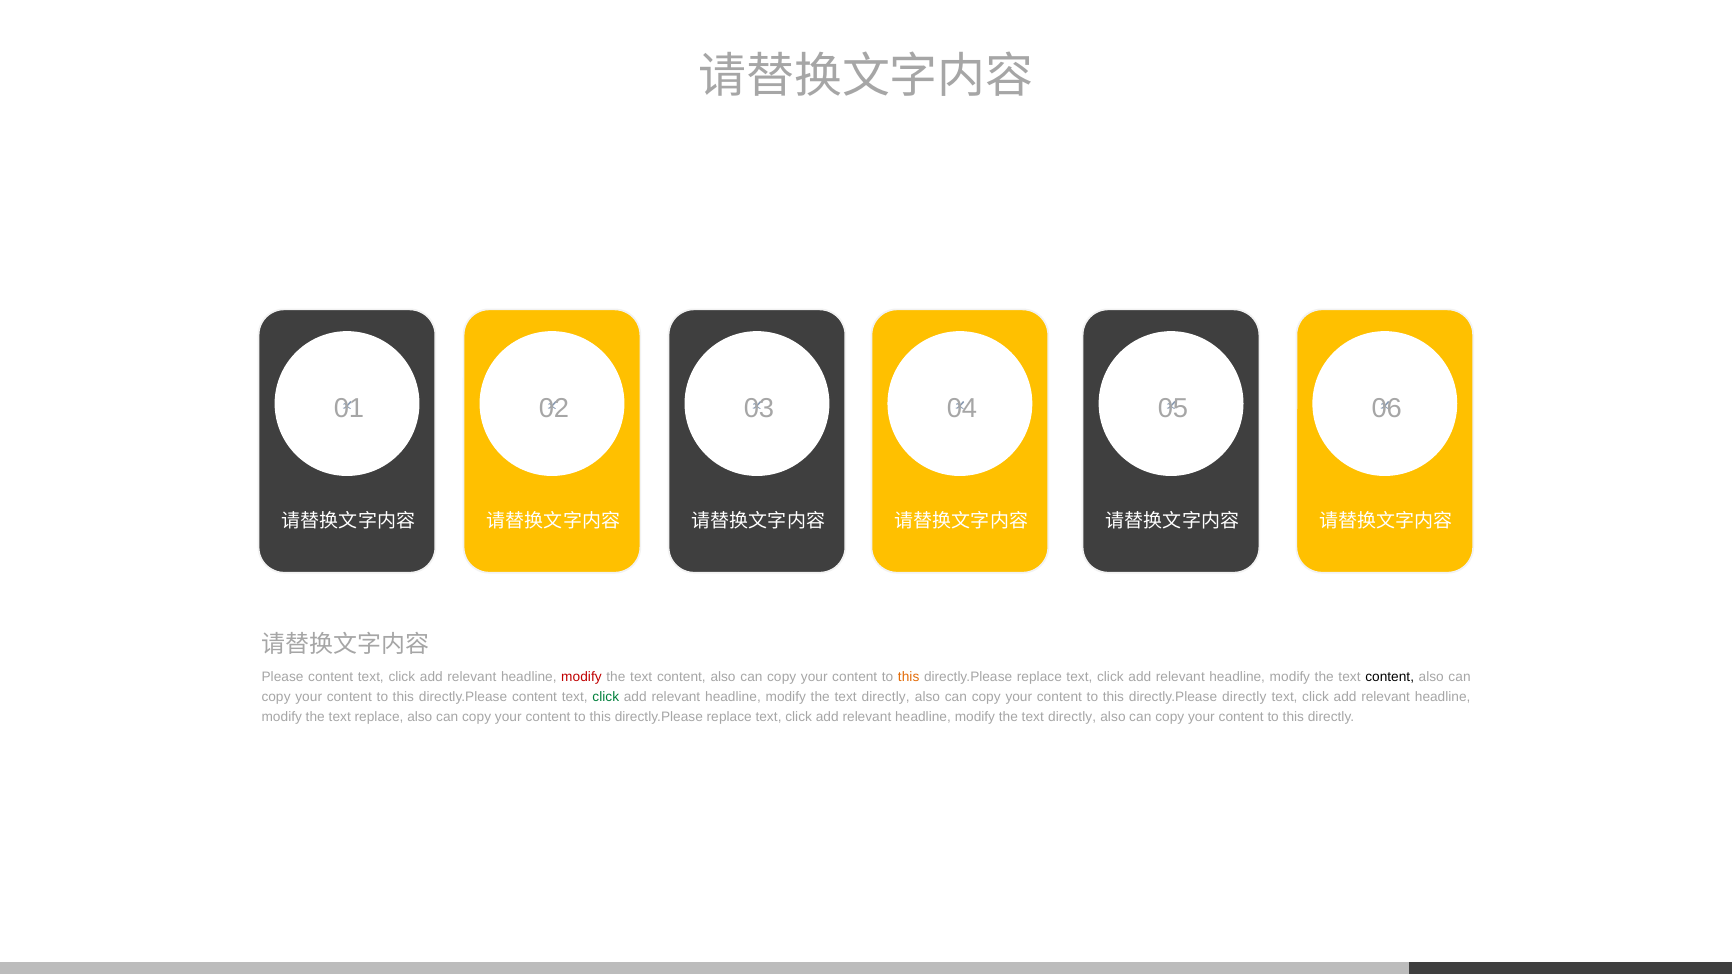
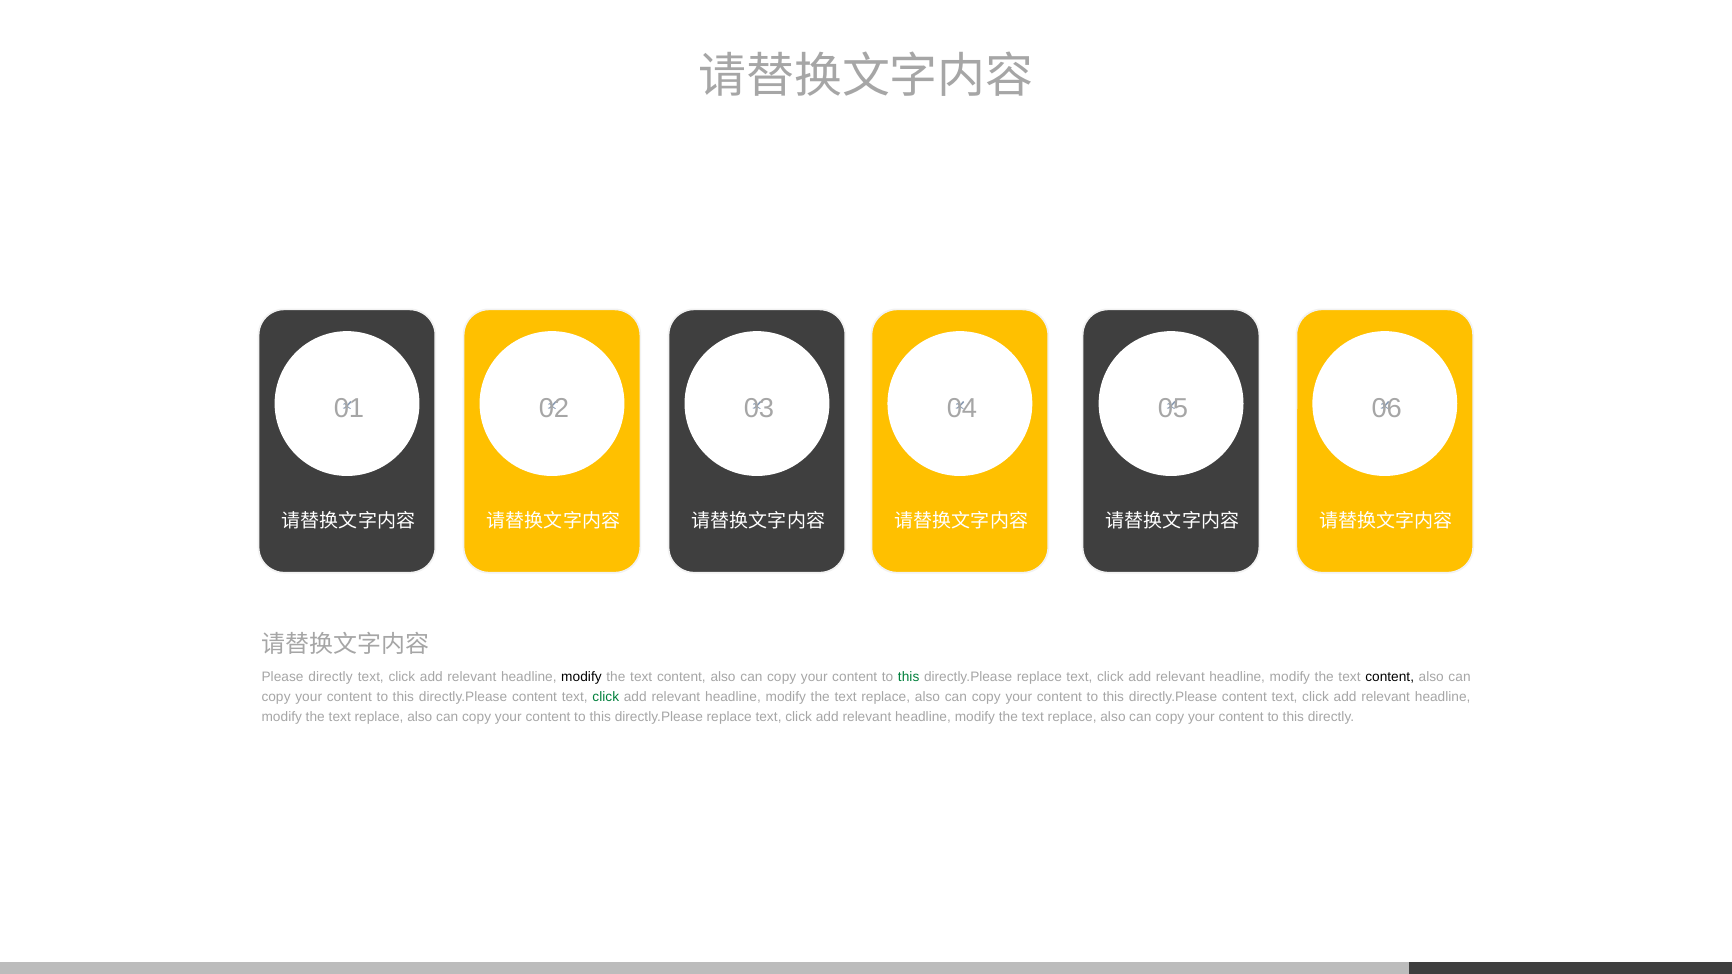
Please content: content -> directly
modify at (581, 678) colour: red -> black
this at (909, 678) colour: orange -> green
directly at (886, 697): directly -> replace
directly at (1244, 697): directly -> content
directly at (1072, 717): directly -> replace
